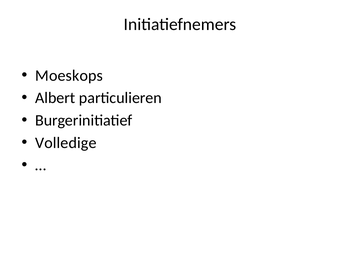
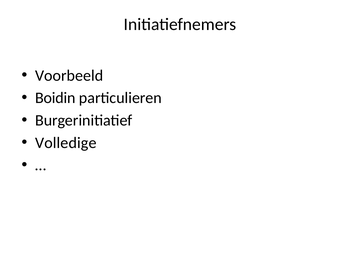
Moeskops: Moeskops -> Voorbeeld
Albert: Albert -> Boidin
